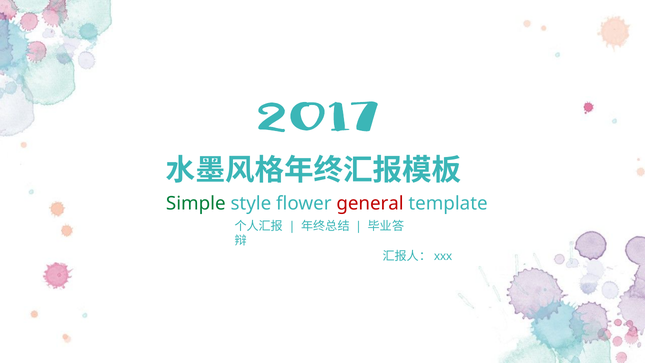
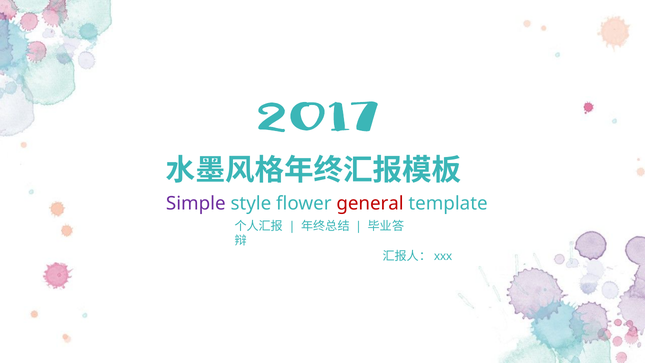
Simple colour: green -> purple
